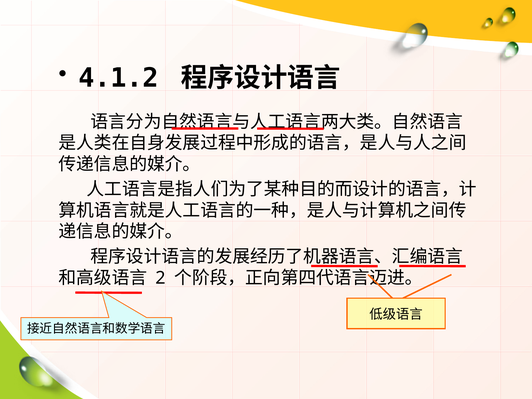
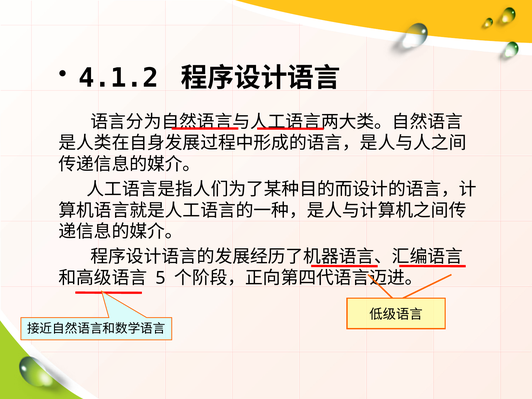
2: 2 -> 5
